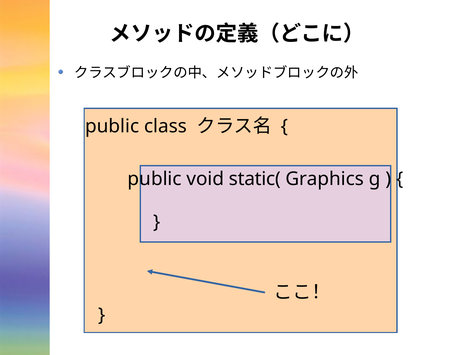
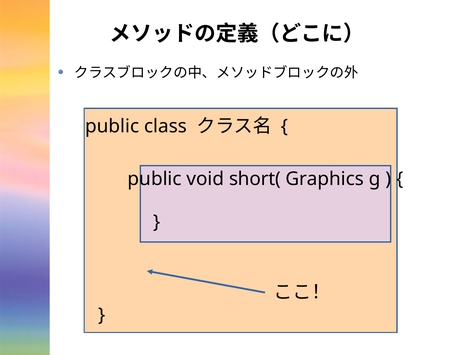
static(: static( -> short(
